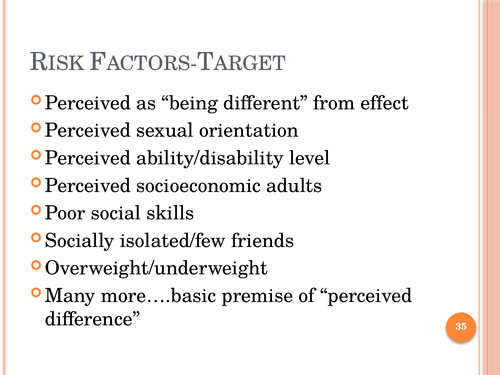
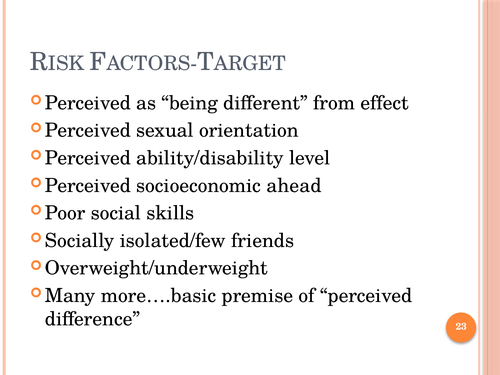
adults: adults -> ahead
35: 35 -> 23
